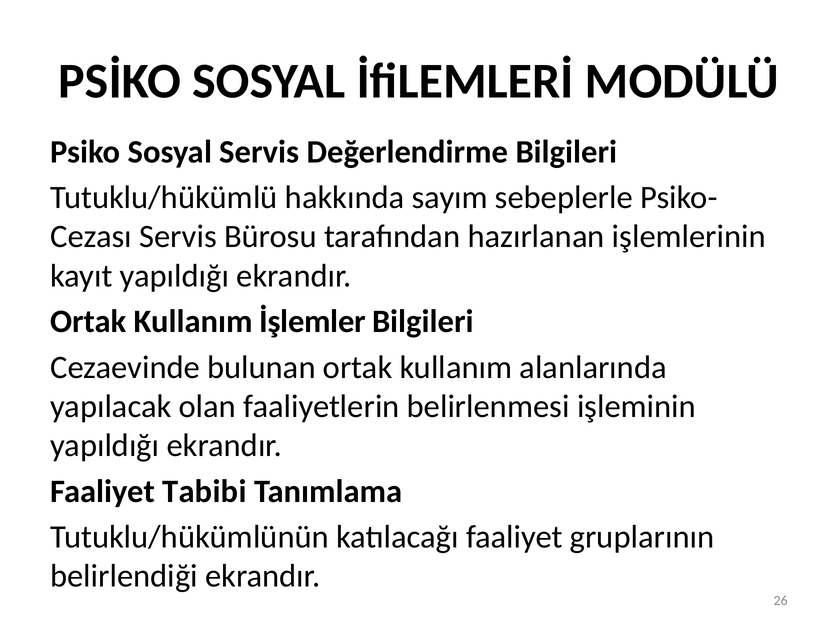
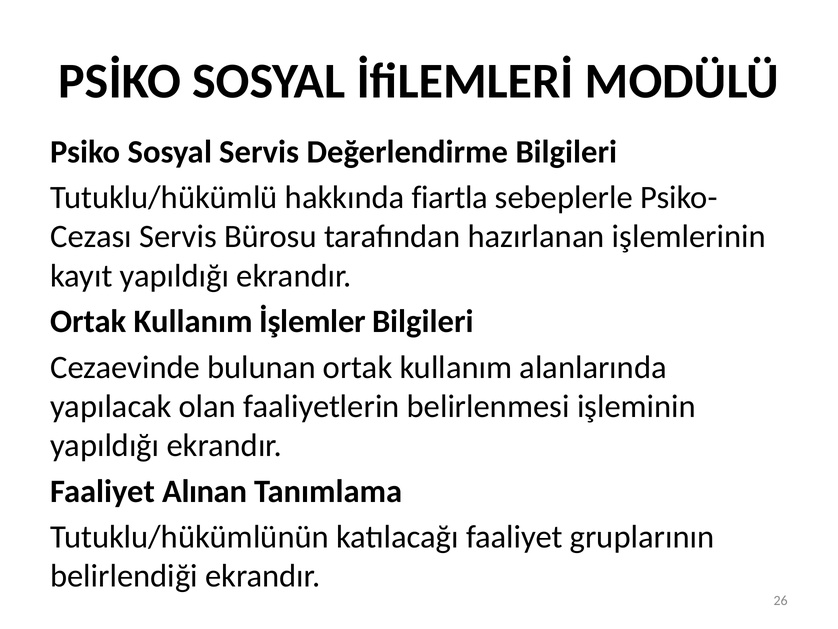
sayım: sayım -> fiartla
Tabibi: Tabibi -> Alınan
